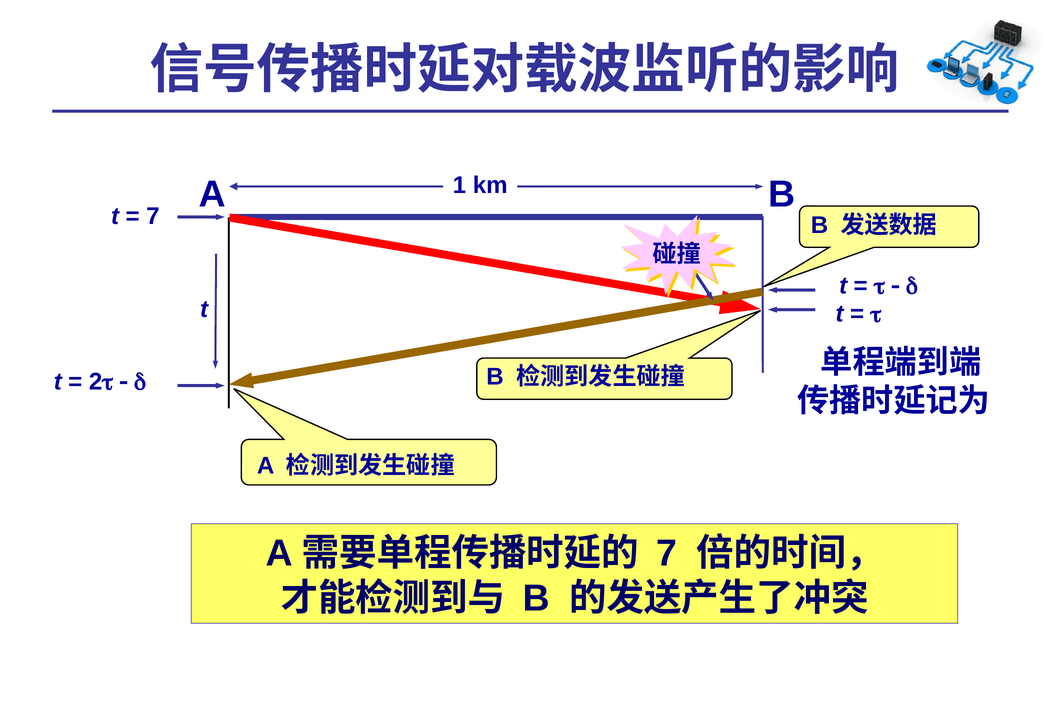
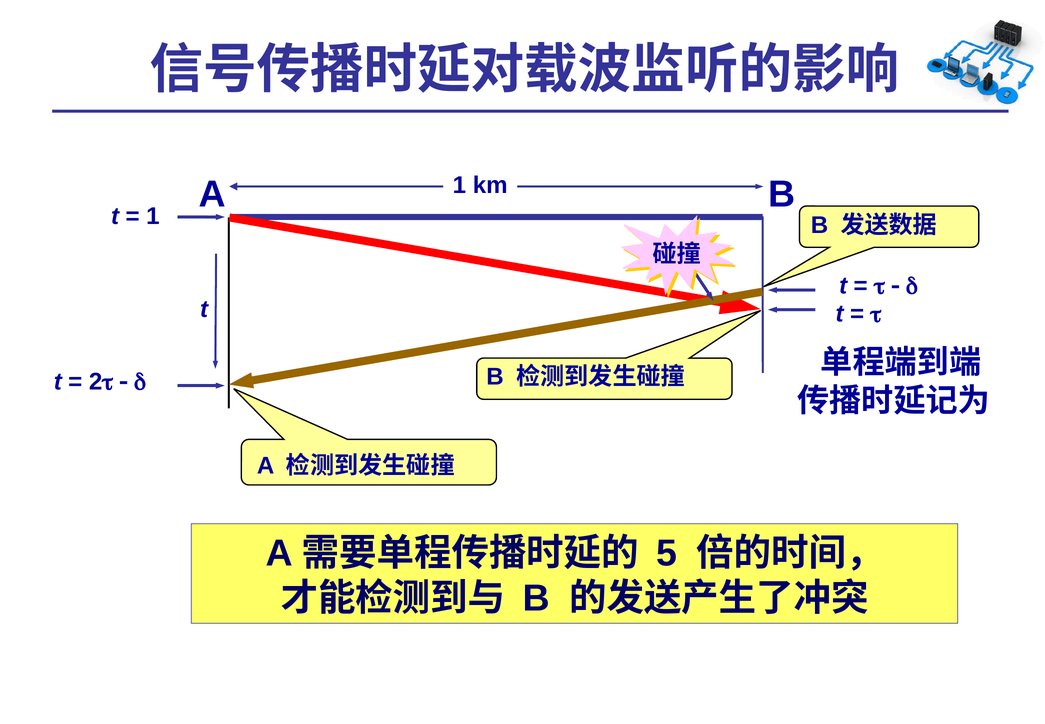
7 at (153, 216): 7 -> 1
7 at (667, 553): 7 -> 5
